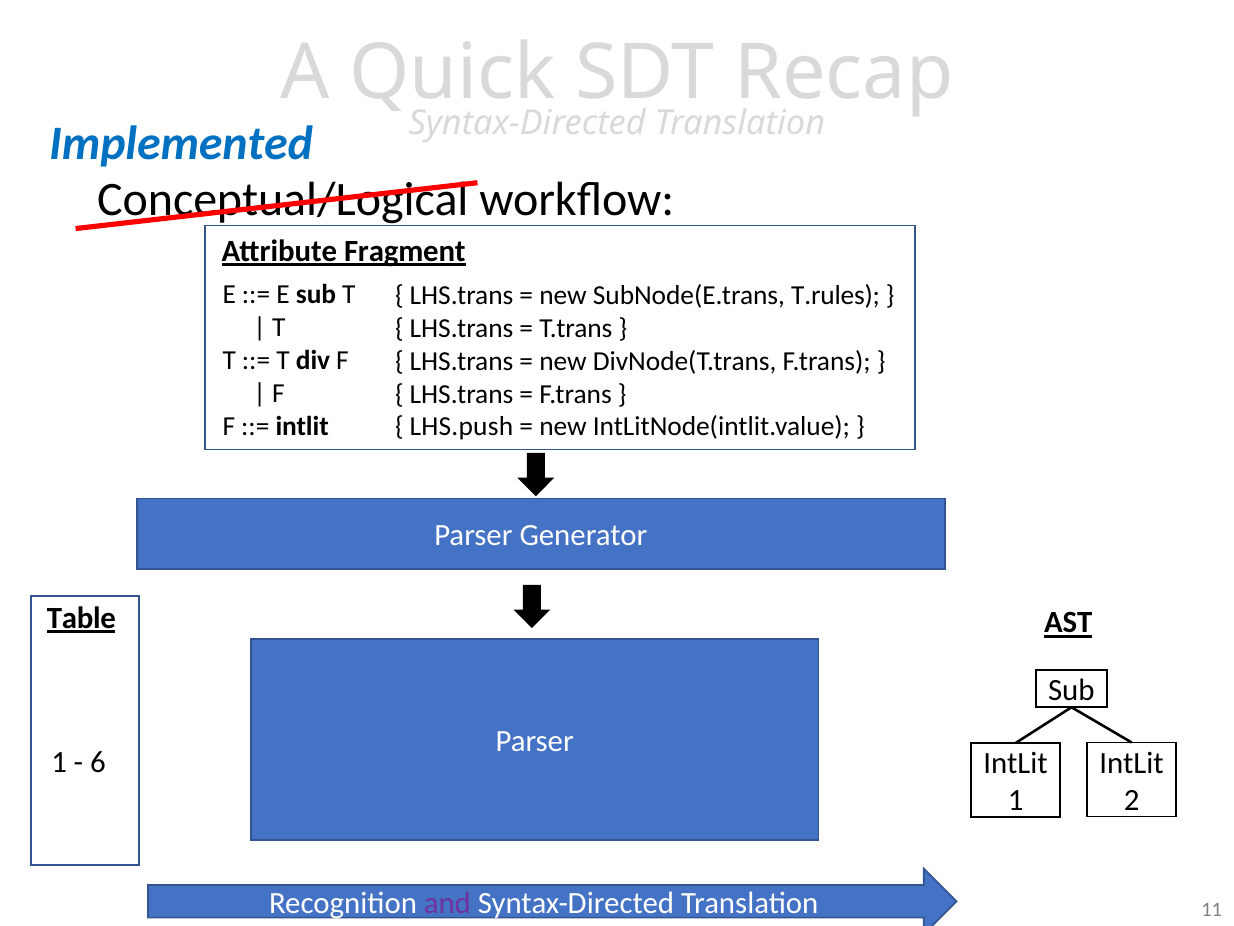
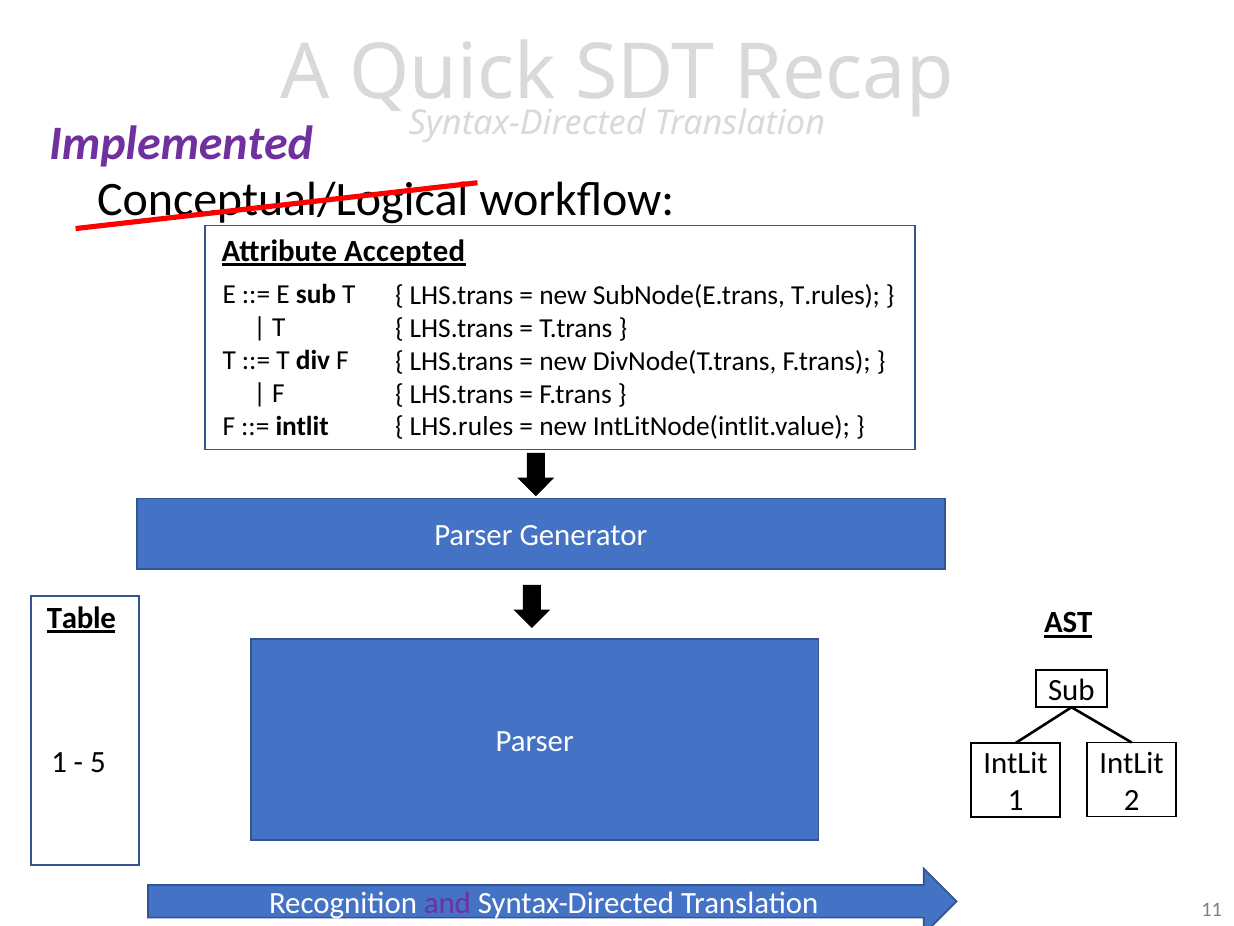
Implemented colour: blue -> purple
Fragment: Fragment -> Accepted
LHS.push: LHS.push -> LHS.rules
6: 6 -> 5
